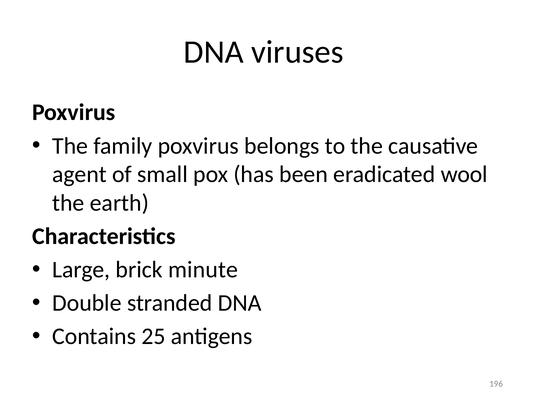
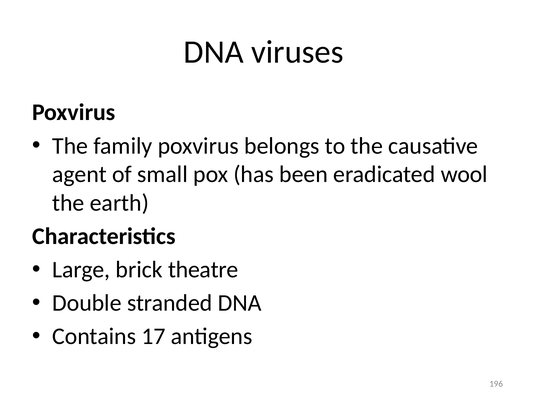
minute: minute -> theatre
25: 25 -> 17
